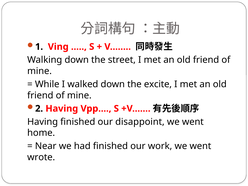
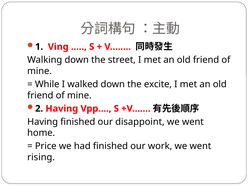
Near: Near -> Price
wrote: wrote -> rising
